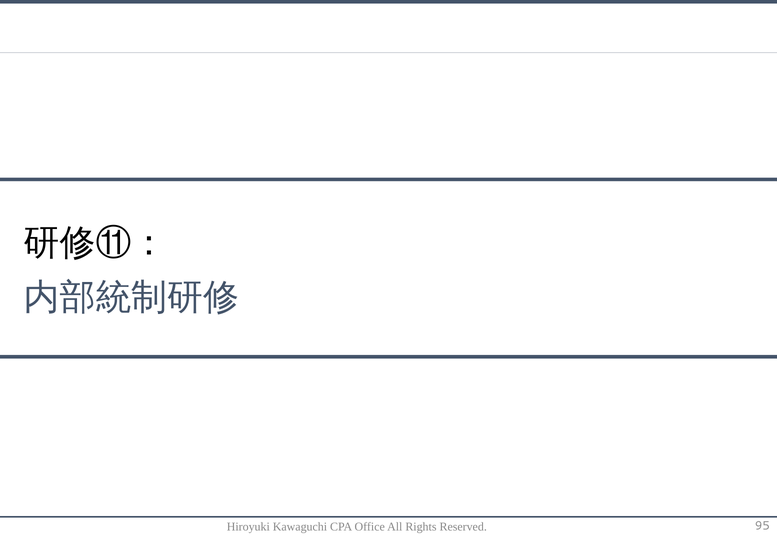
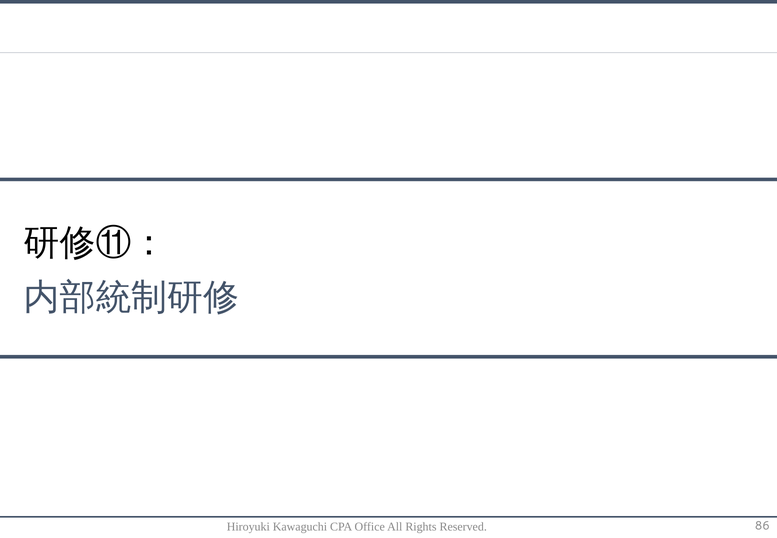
95: 95 -> 86
